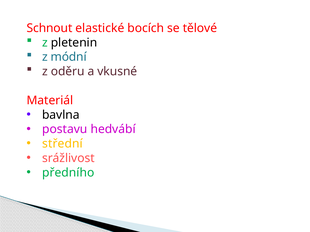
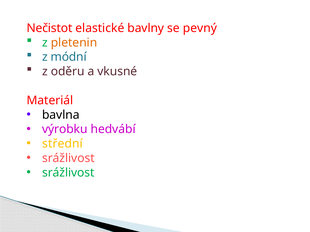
Schnout: Schnout -> Nečistot
bocích: bocích -> bavlny
tělové: tělové -> pevný
pletenin colour: black -> orange
postavu: postavu -> výrobku
předního at (68, 173): předního -> srážlivost
